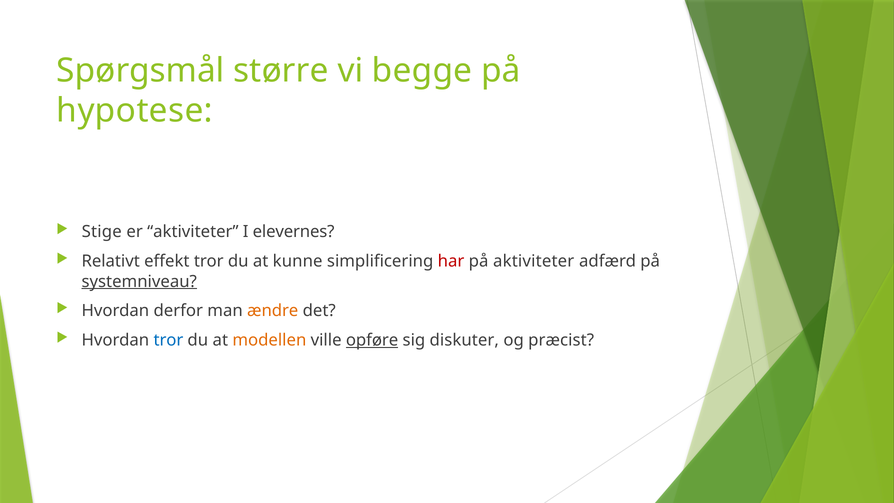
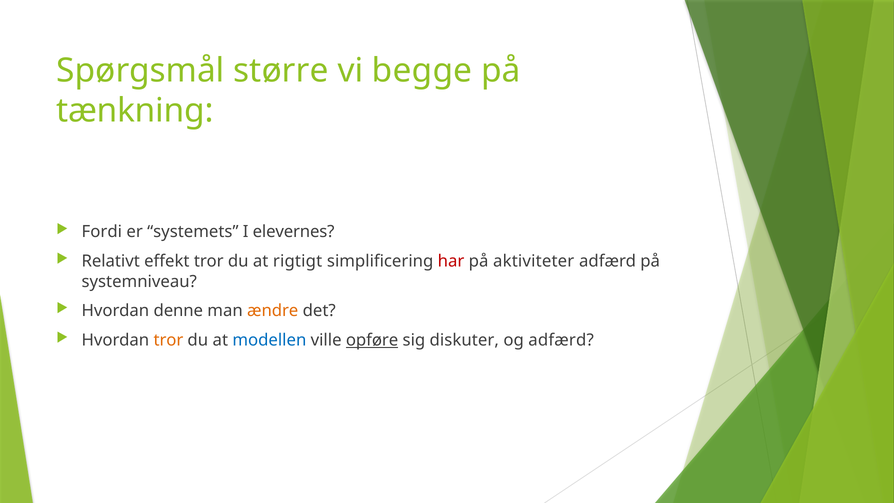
hypotese: hypotese -> tænkning
Stige: Stige -> Fordi
er aktiviteter: aktiviteter -> systemets
kunne: kunne -> rigtigt
systemniveau underline: present -> none
derfor: derfor -> denne
tror at (168, 340) colour: blue -> orange
modellen colour: orange -> blue
og præcist: præcist -> adfærd
